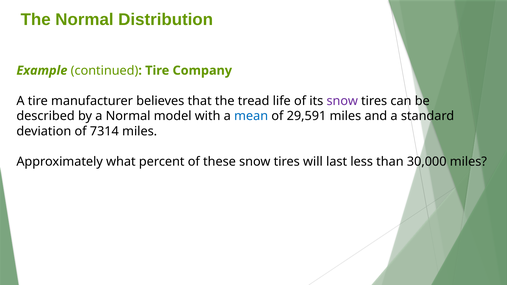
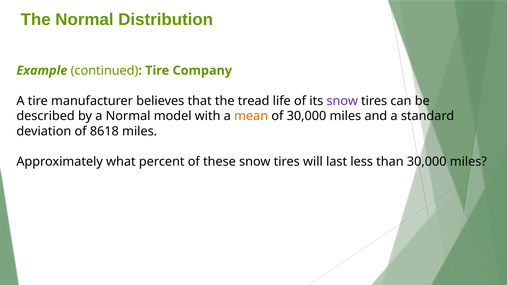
mean colour: blue -> orange
of 29,591: 29,591 -> 30,000
7314: 7314 -> 8618
